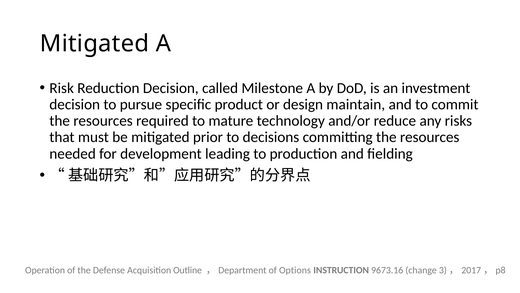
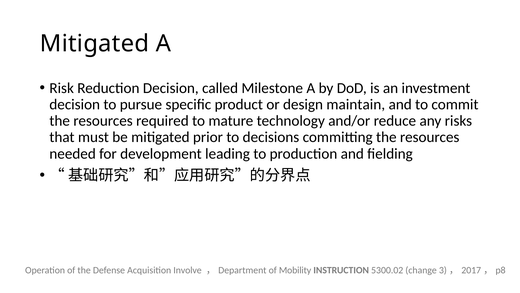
Outline: Outline -> Involve
Options: Options -> Mobility
9673.16: 9673.16 -> 5300.02
